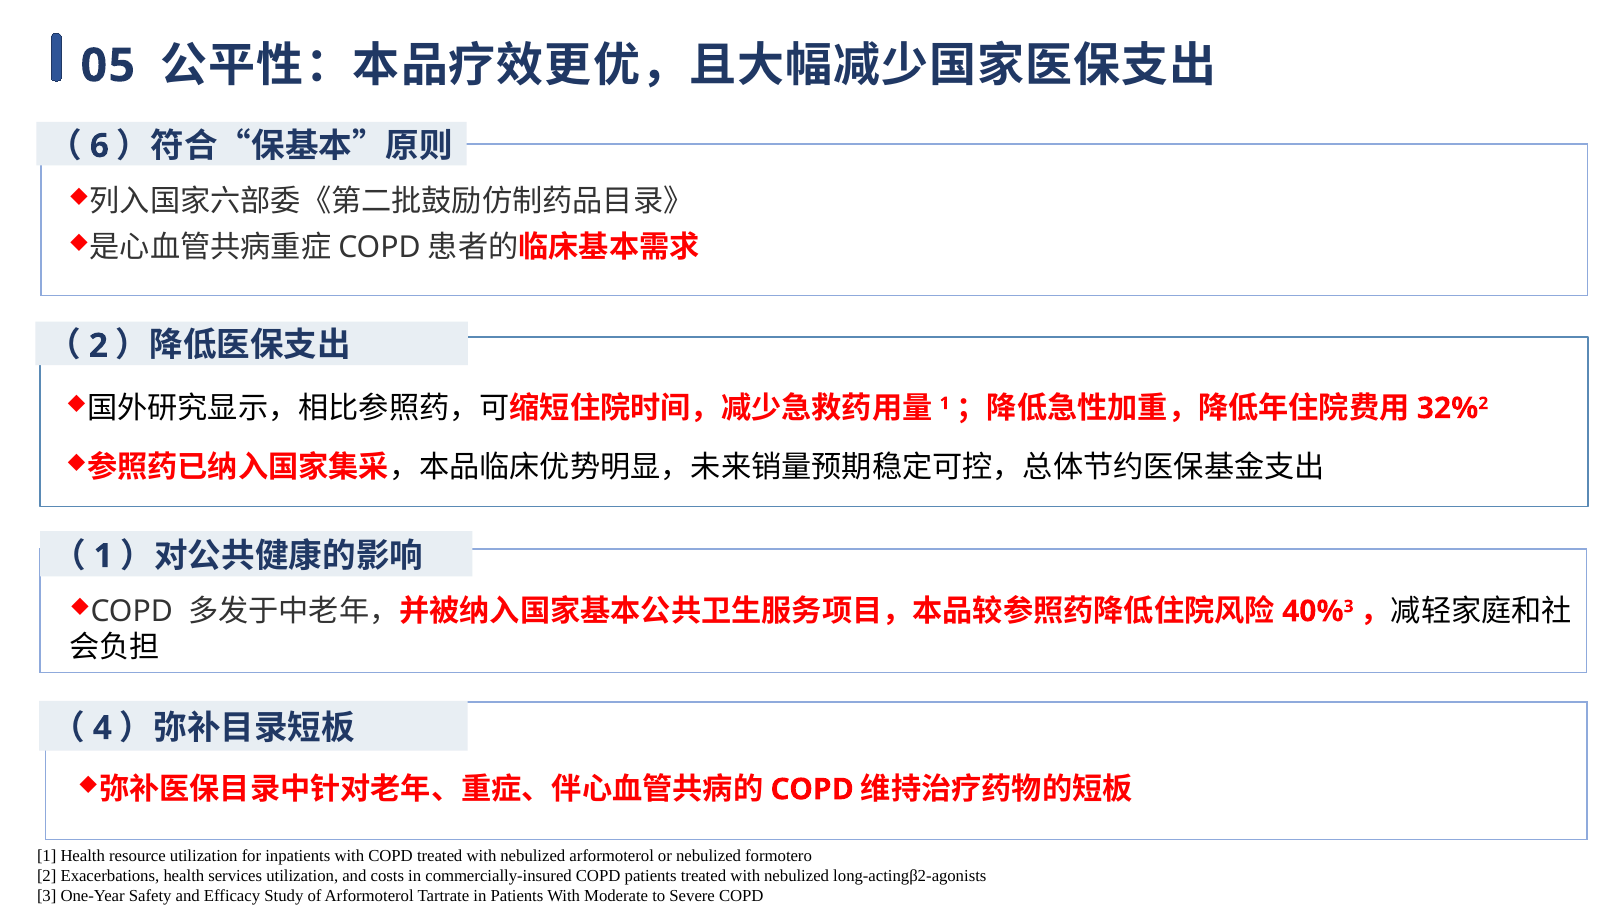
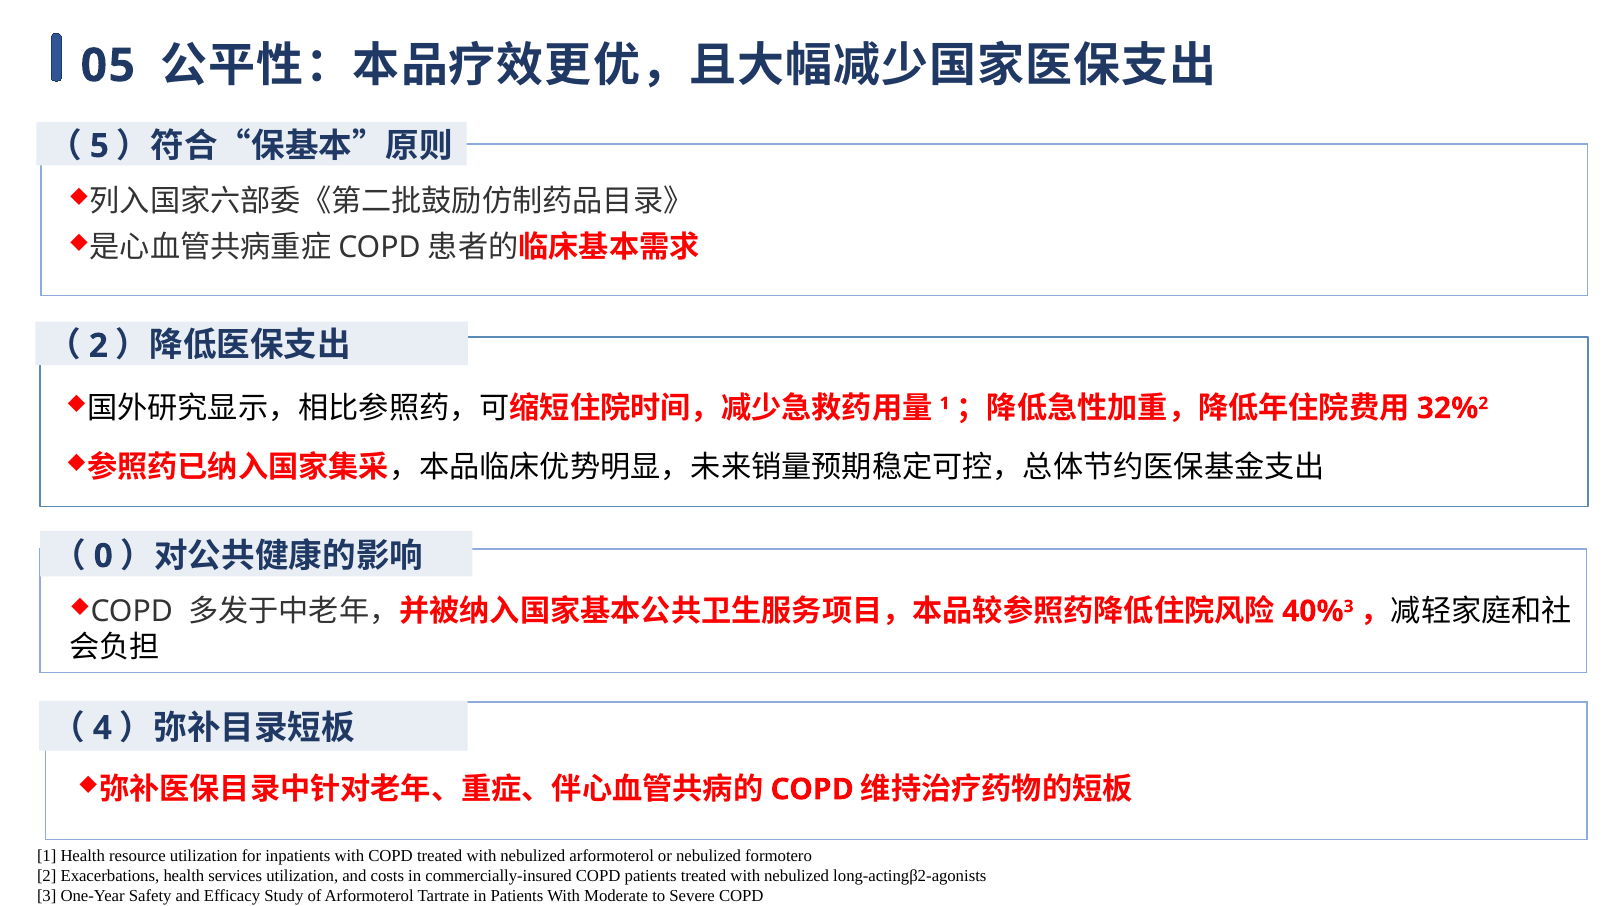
6: 6 -> 5
1 at (103, 556): 1 -> 0
